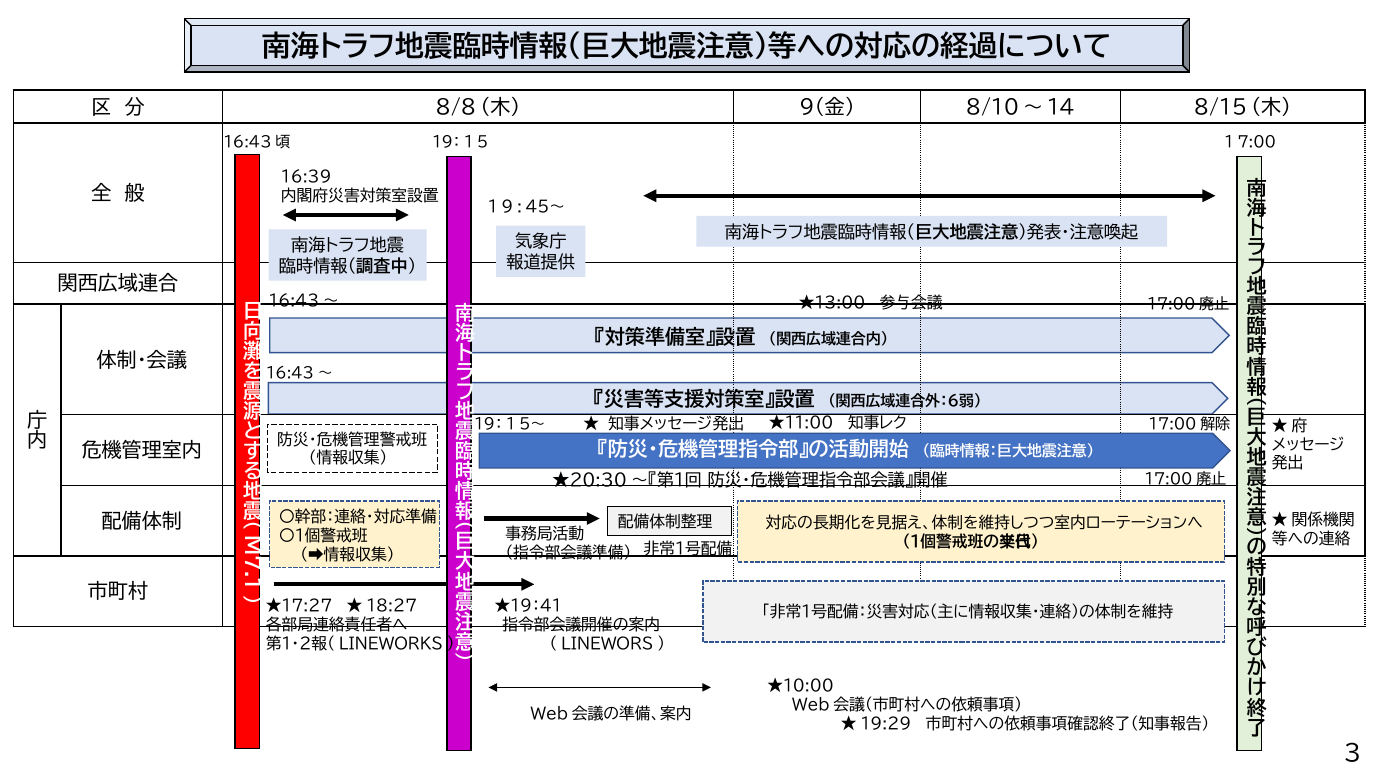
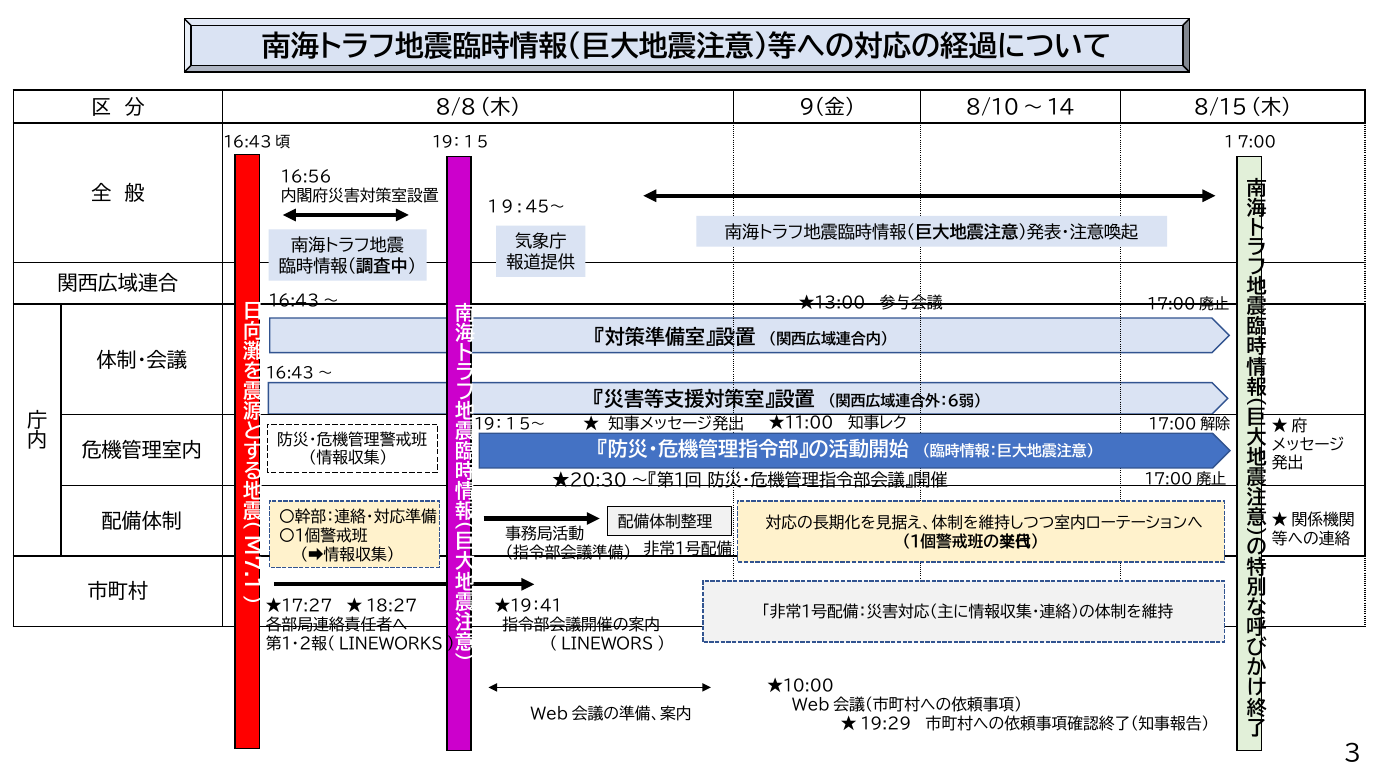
16:39: 16:39 -> 16:56
